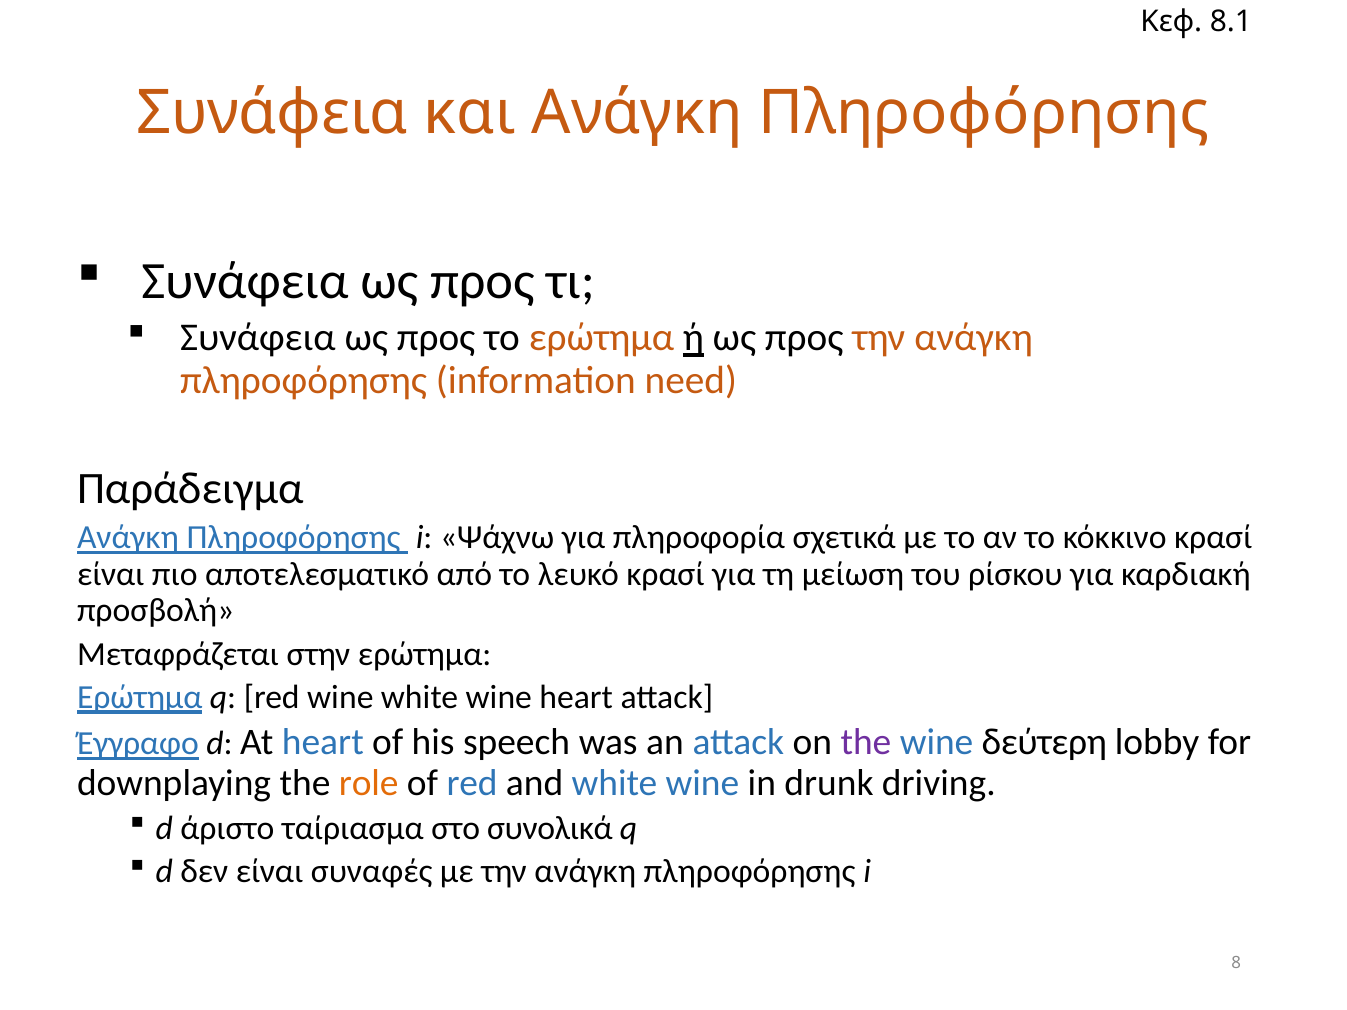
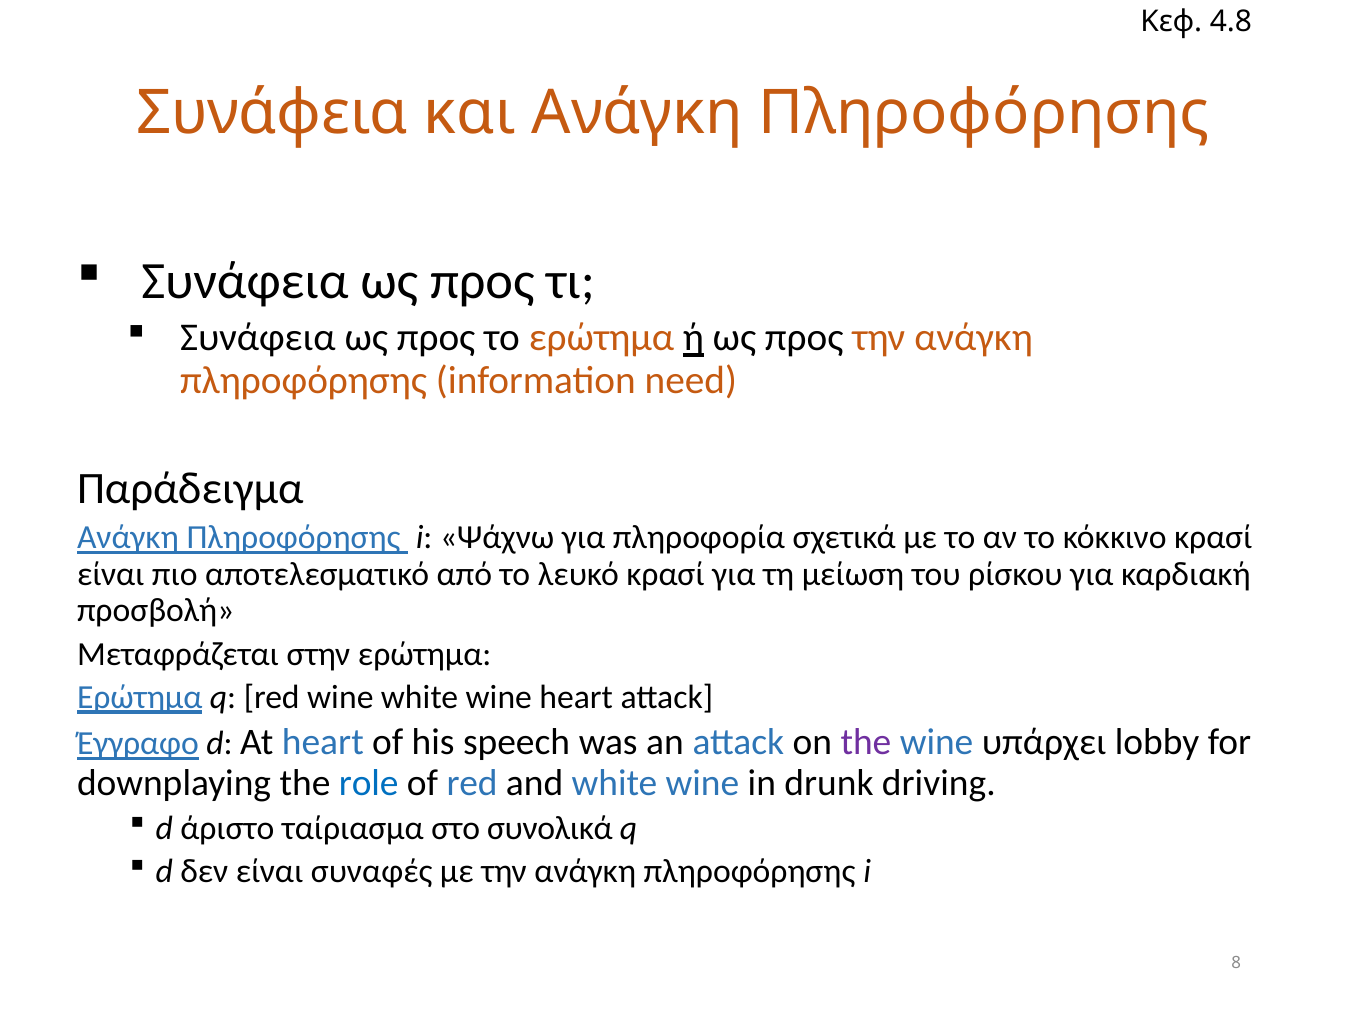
8.1: 8.1 -> 4.8
δεύτερη: δεύτερη -> υπάρχει
role colour: orange -> blue
